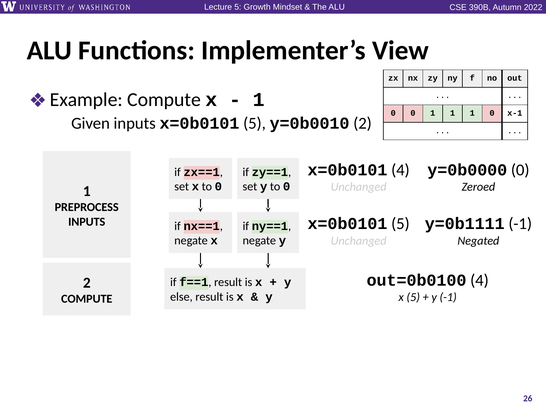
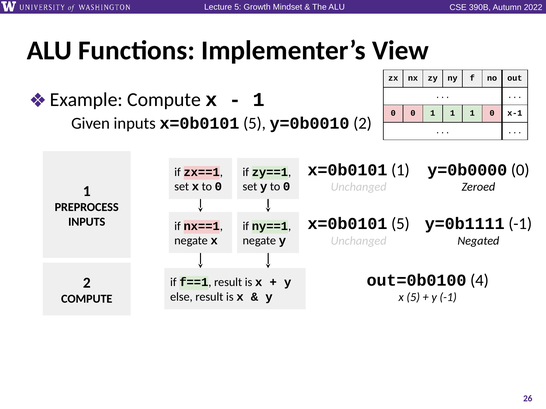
x=0b0101 4: 4 -> 1
